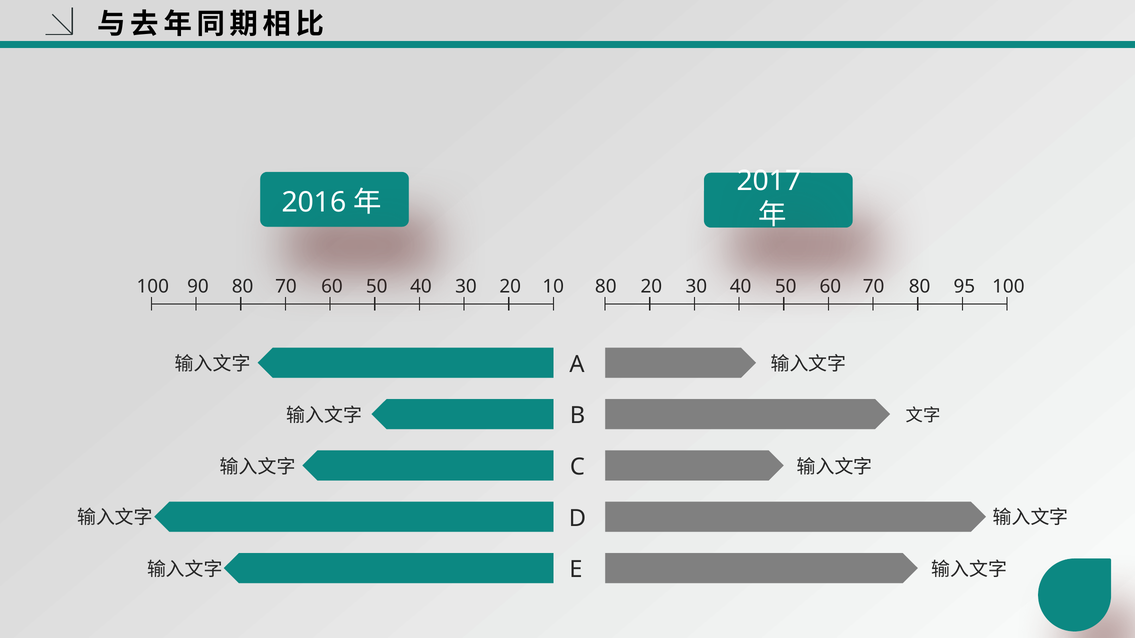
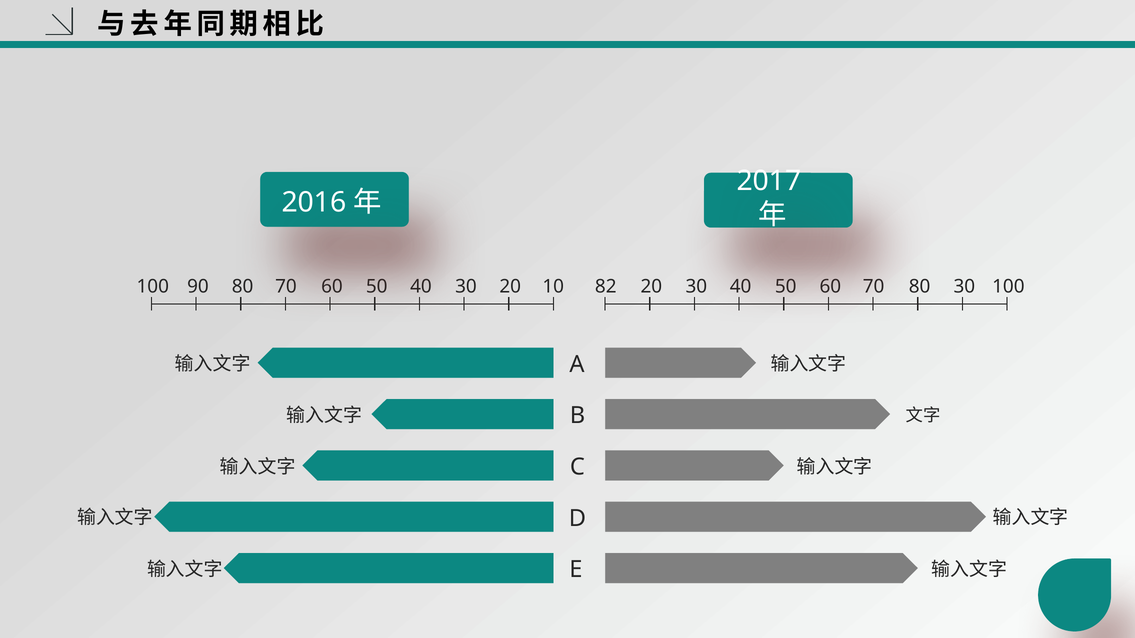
100 80: 80 -> 82
95 at (964, 287): 95 -> 30
